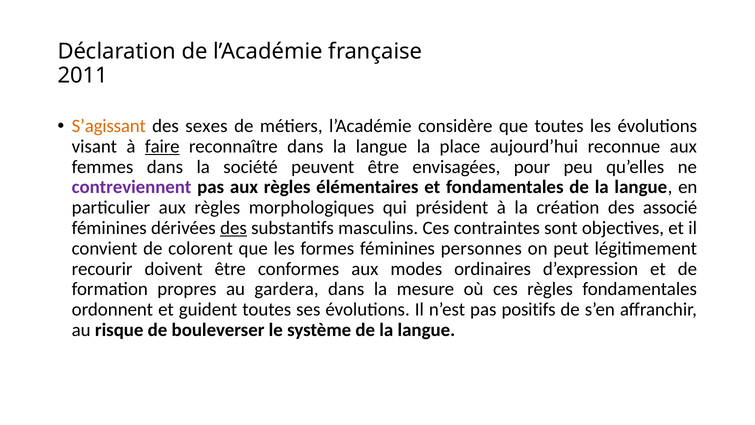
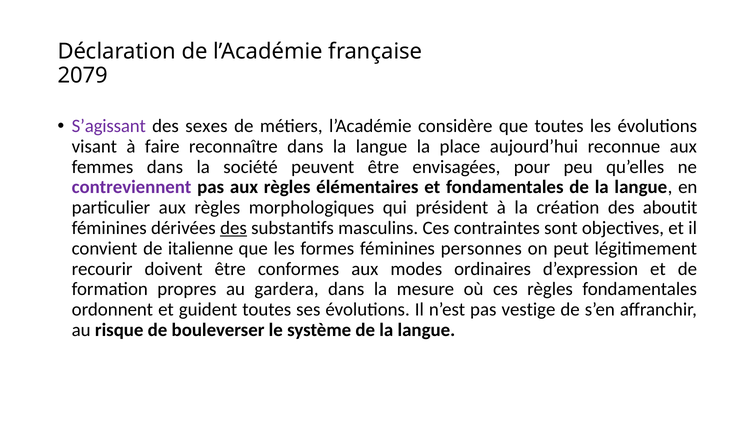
2011: 2011 -> 2079
S’agissant colour: orange -> purple
faire underline: present -> none
associé: associé -> aboutit
colorent: colorent -> italienne
positifs: positifs -> vestige
